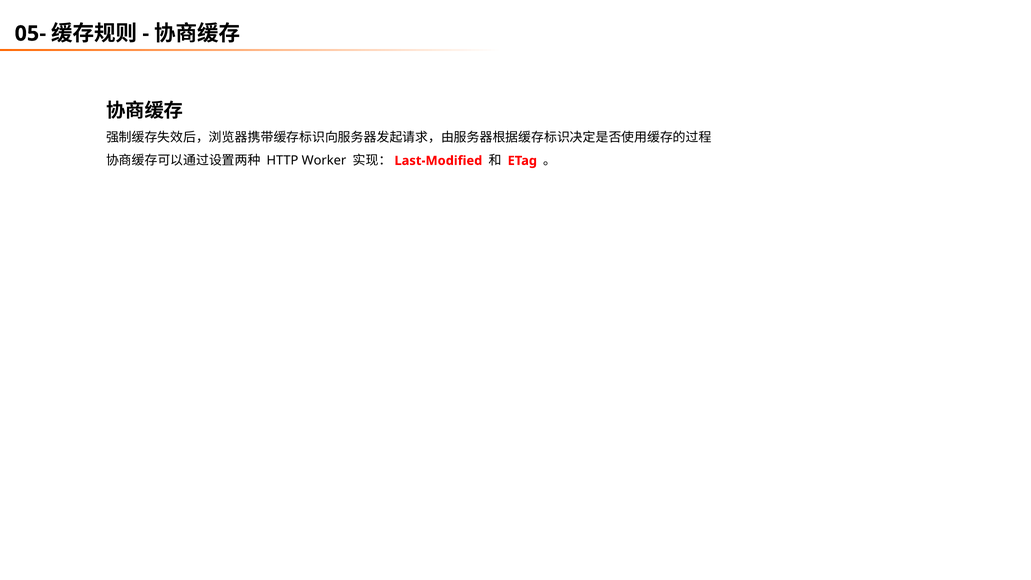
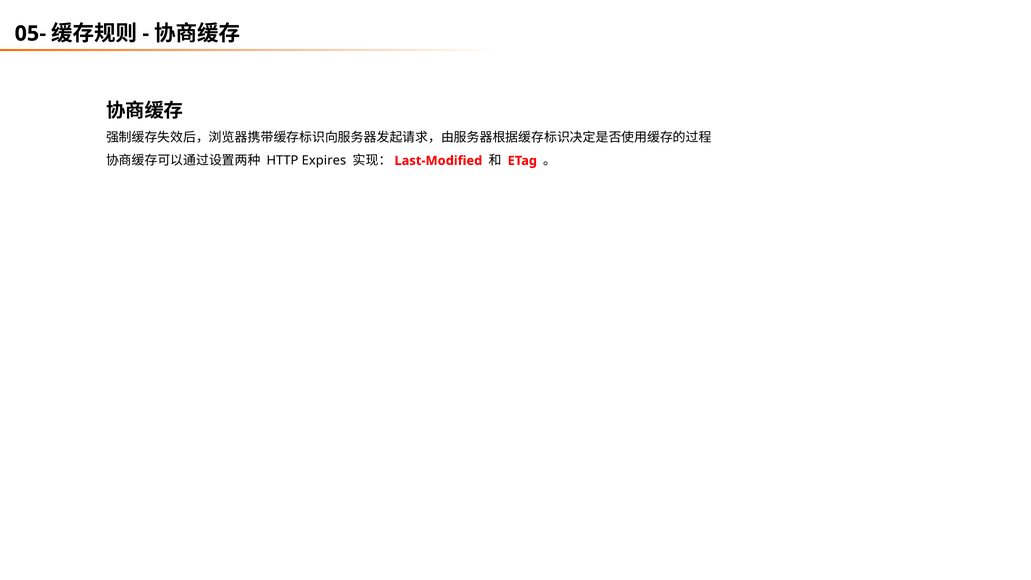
Worker: Worker -> Expires
